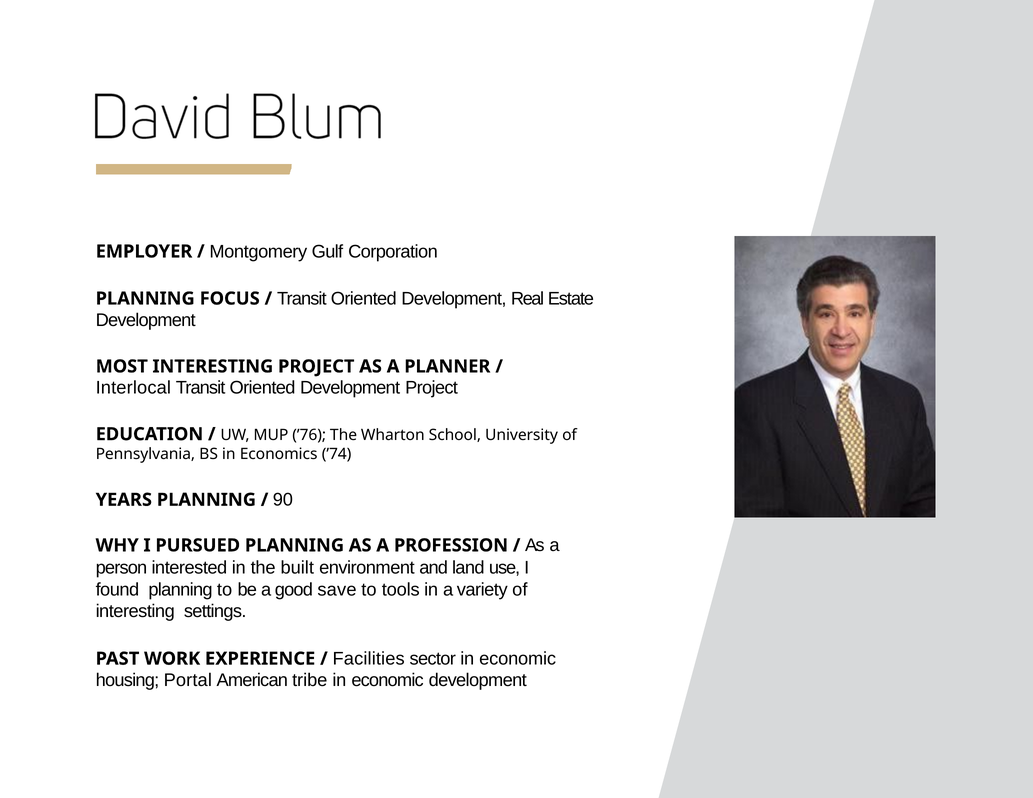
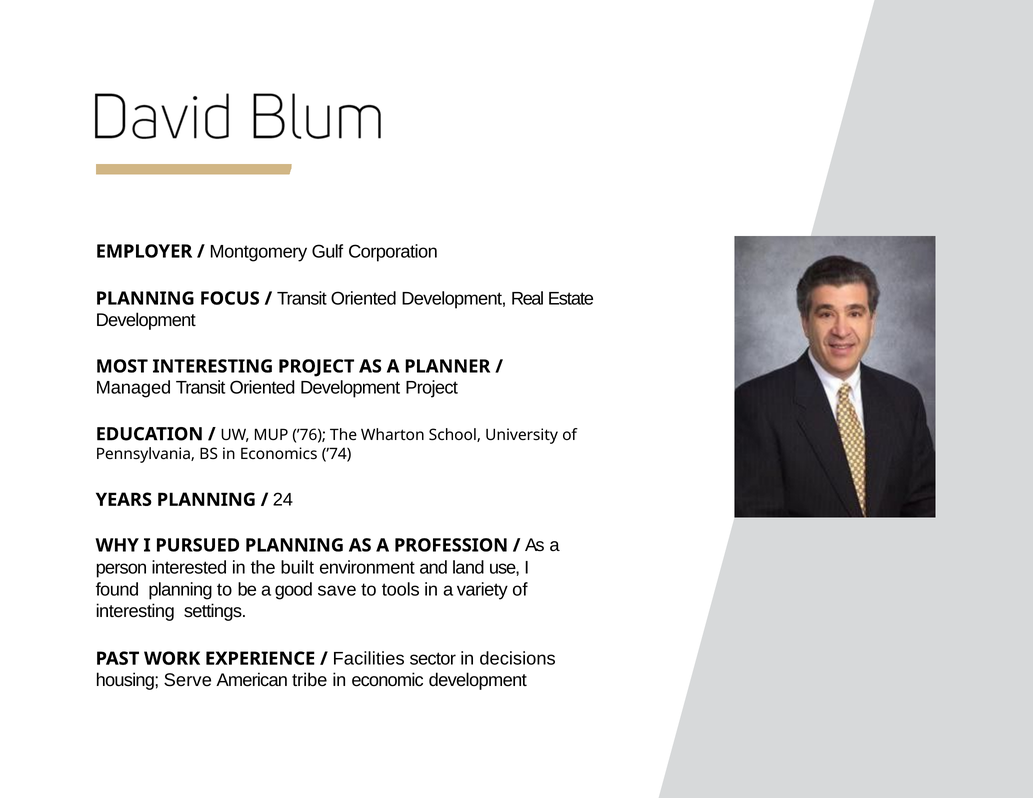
Interlocal: Interlocal -> Managed
90: 90 -> 24
sector in economic: economic -> decisions
Portal: Portal -> Serve
